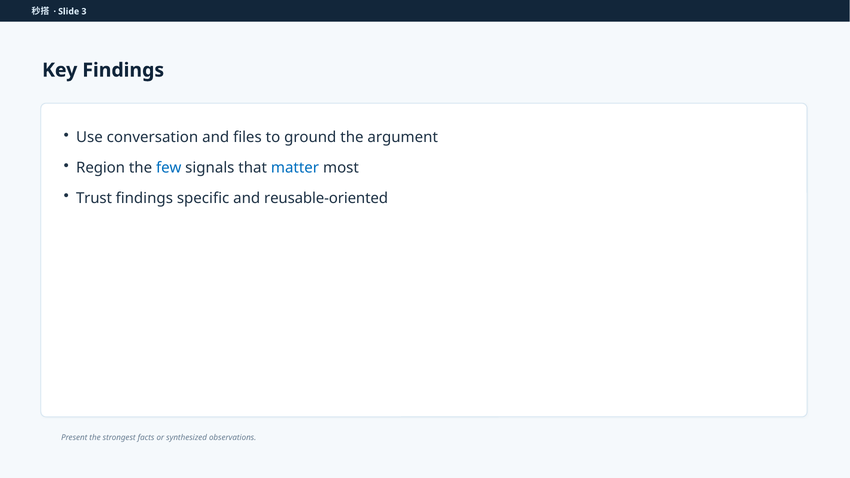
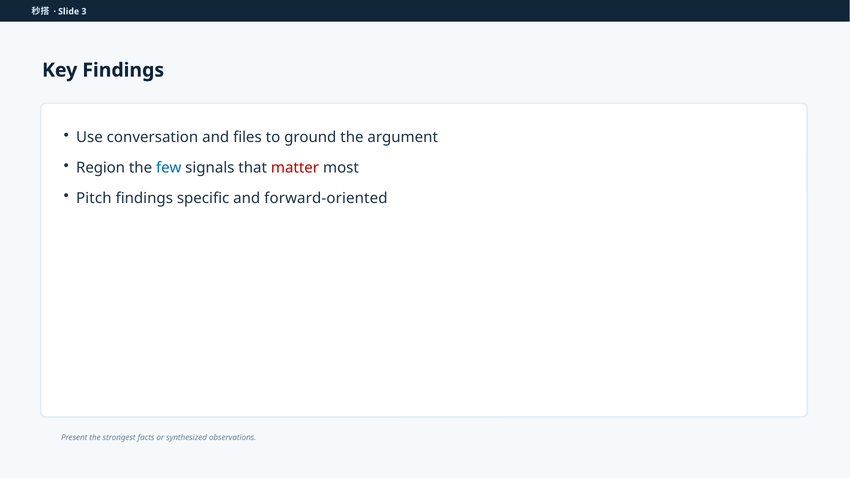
matter colour: blue -> red
Trust: Trust -> Pitch
reusable-oriented: reusable-oriented -> forward-oriented
